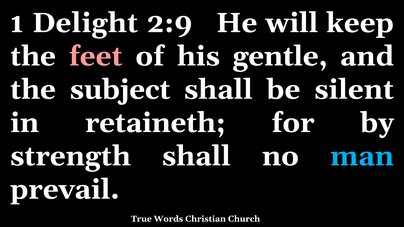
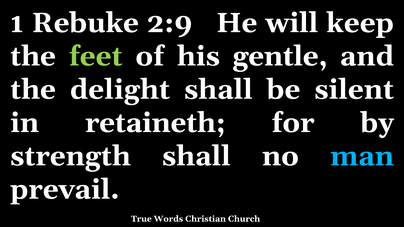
Delight: Delight -> Rebuke
feet colour: pink -> light green
subject: subject -> delight
